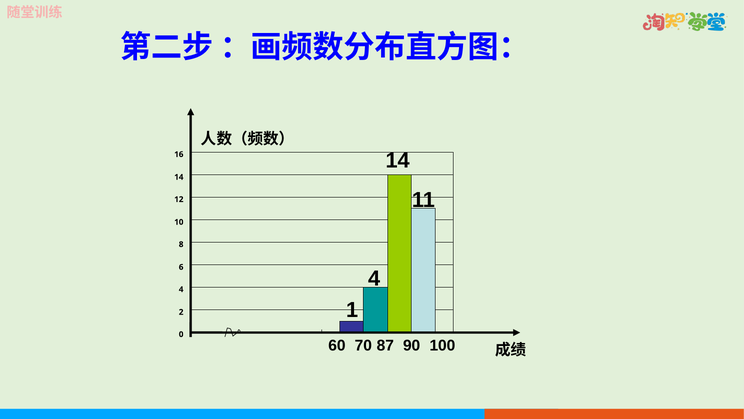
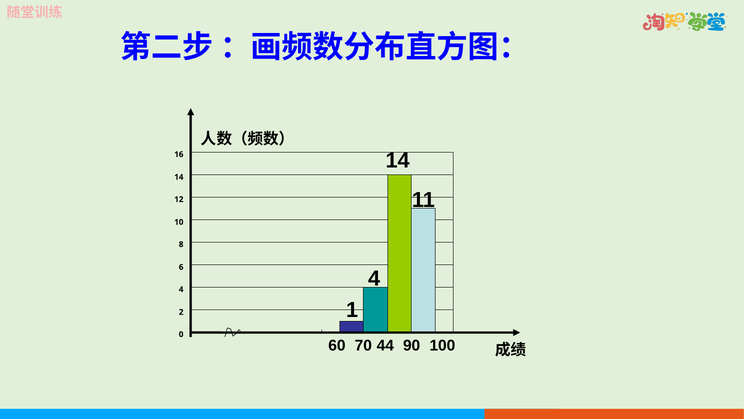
87: 87 -> 44
